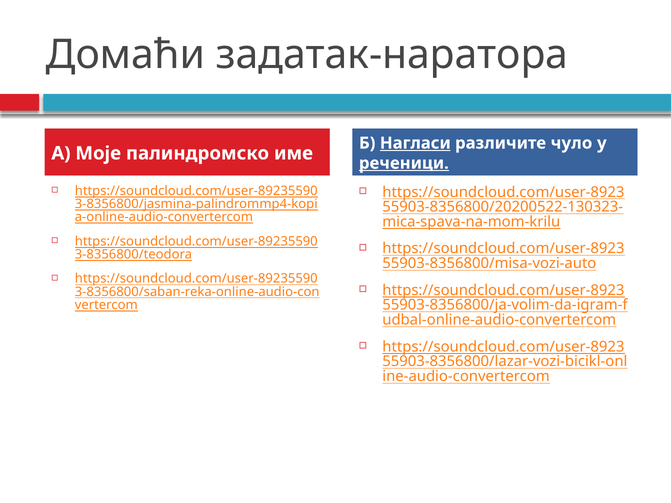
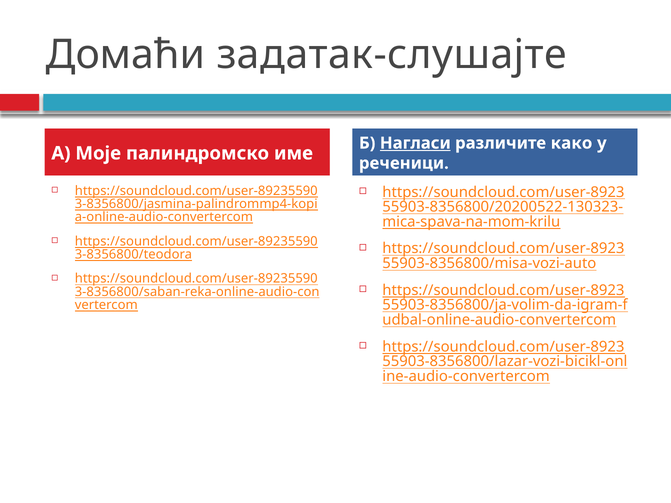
задатак-наратора: задатак-наратора -> задатак-слушајте
чуло: чуло -> како
реченици underline: present -> none
